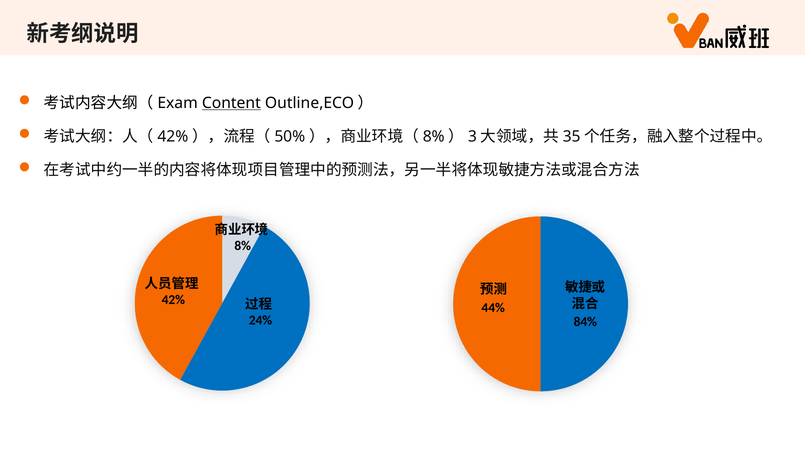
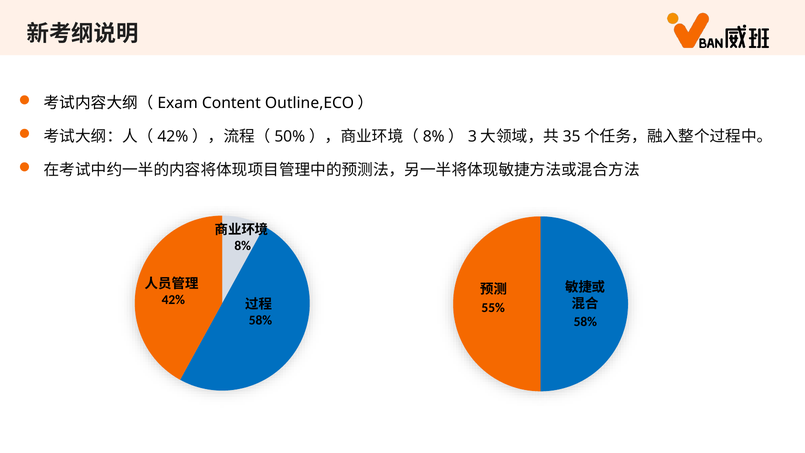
Content underline: present -> none
44%: 44% -> 55%
24% at (260, 320): 24% -> 58%
84% at (585, 322): 84% -> 58%
